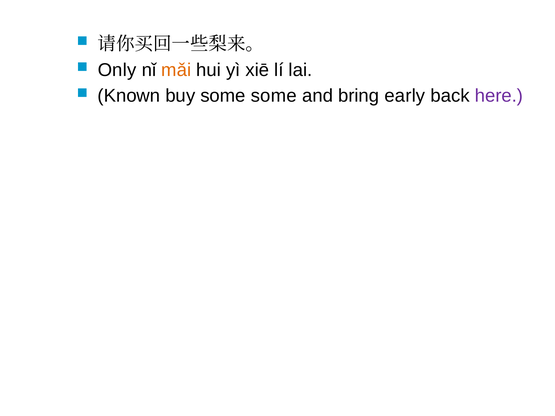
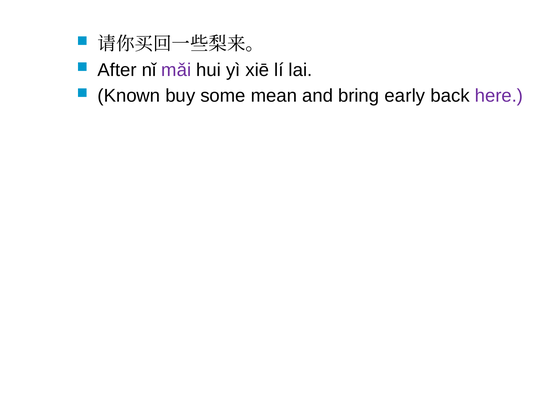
Only: Only -> After
mǎi colour: orange -> purple
some some: some -> mean
